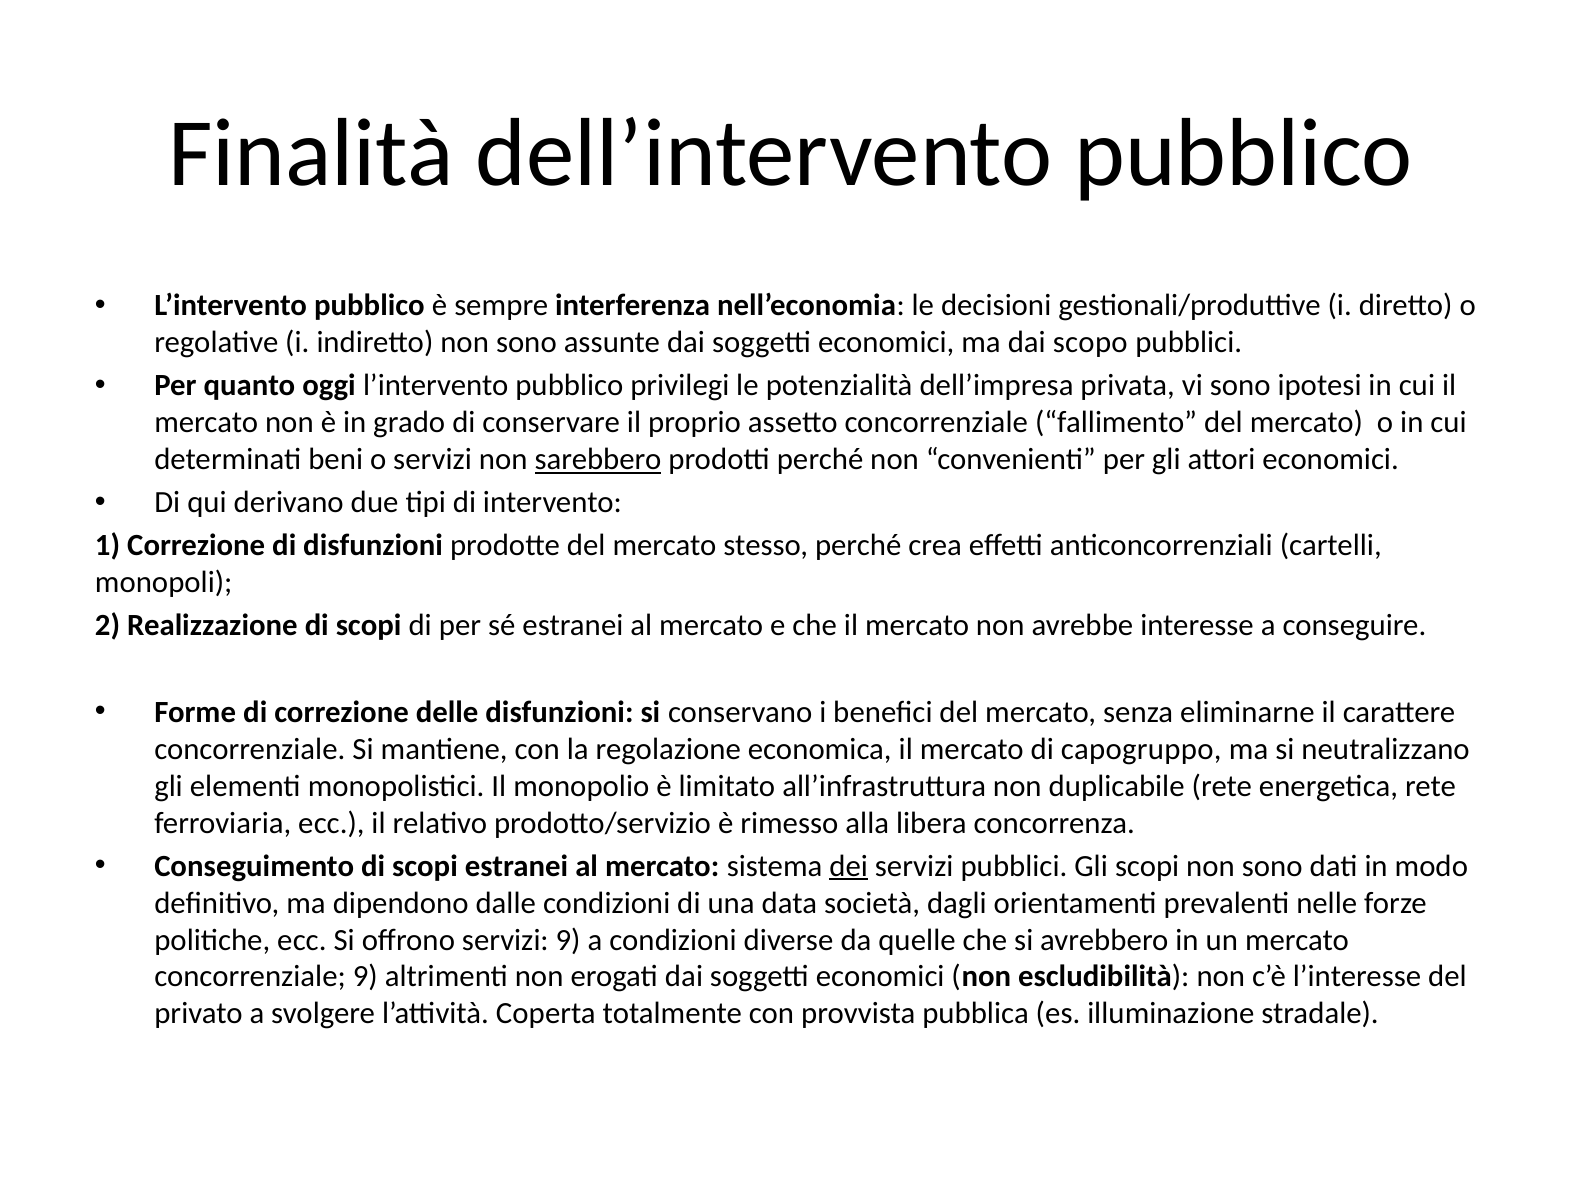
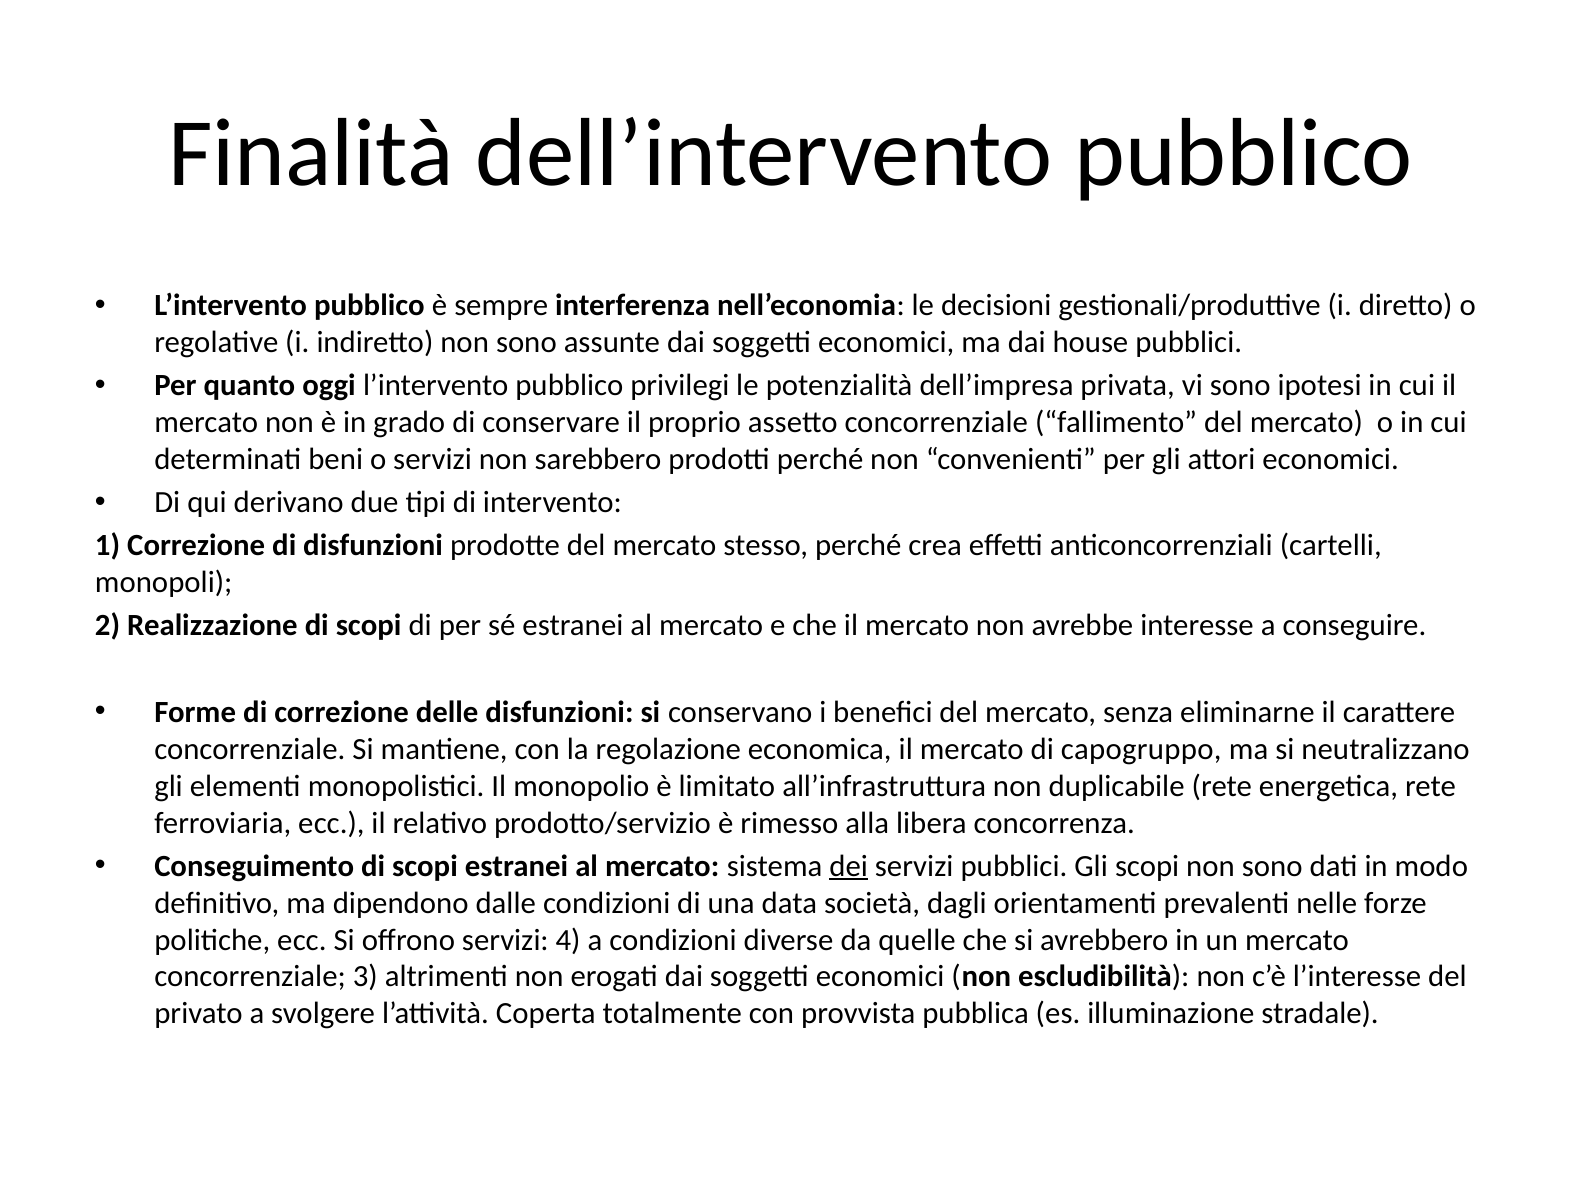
scopo: scopo -> house
sarebbero underline: present -> none
servizi 9: 9 -> 4
concorrenziale 9: 9 -> 3
